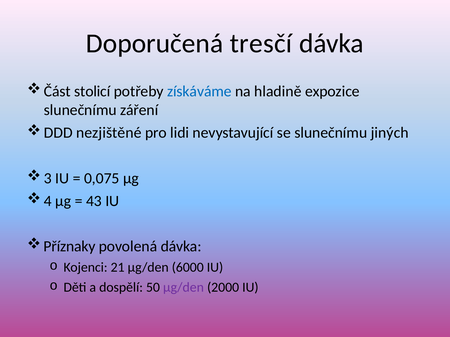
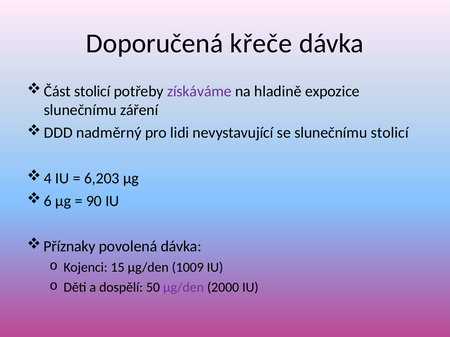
tresčí: tresčí -> křeče
získáváme colour: blue -> purple
nezjištěné: nezjištěné -> nadměrný
slunečnímu jiných: jiných -> stolicí
3: 3 -> 4
0,075: 0,075 -> 6,203
4: 4 -> 6
43: 43 -> 90
21: 21 -> 15
6000: 6000 -> 1009
